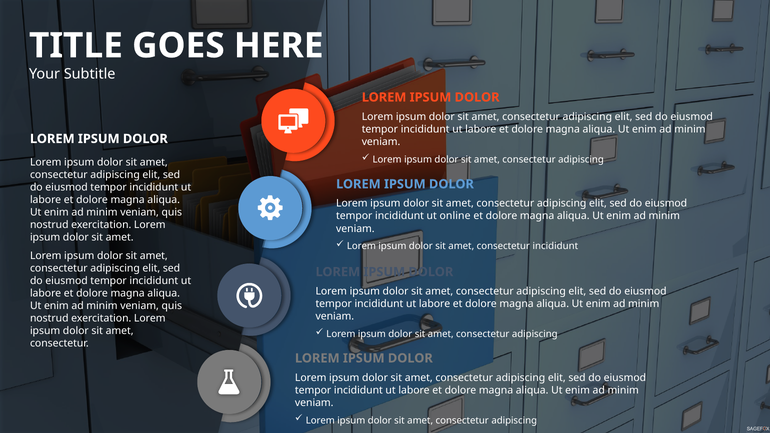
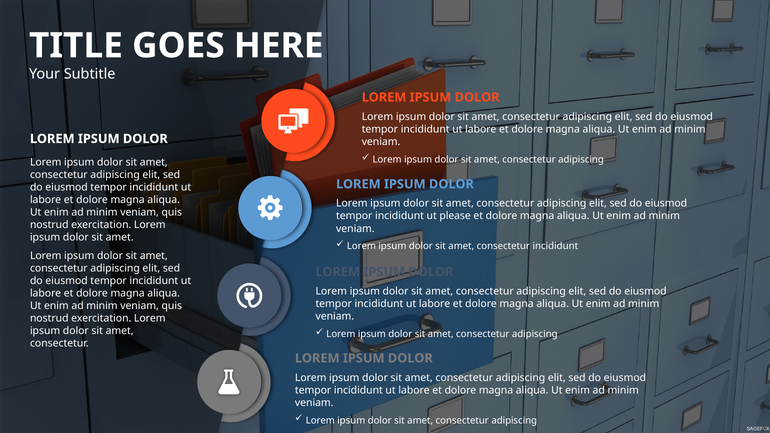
online: online -> please
